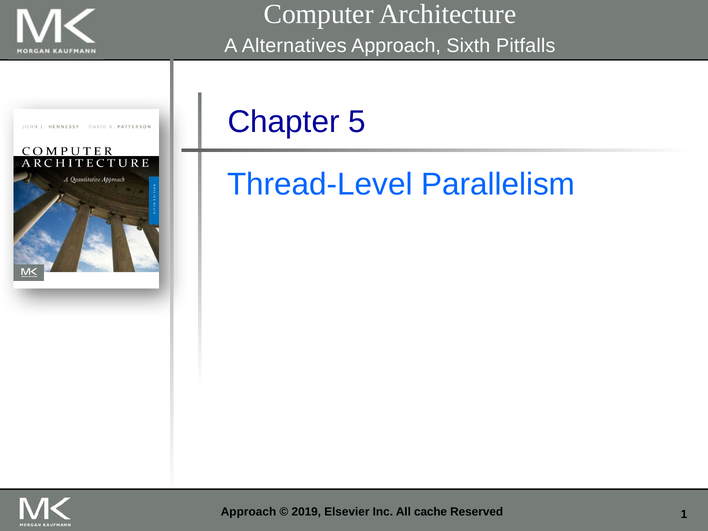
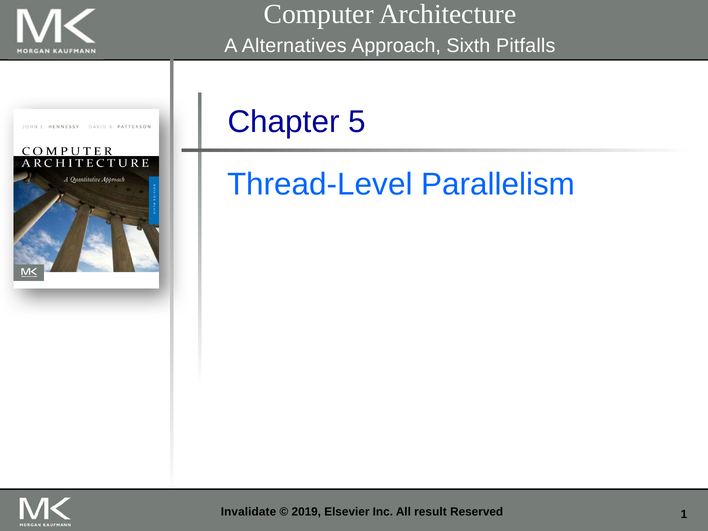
Approach at (249, 512): Approach -> Invalidate
cache: cache -> result
